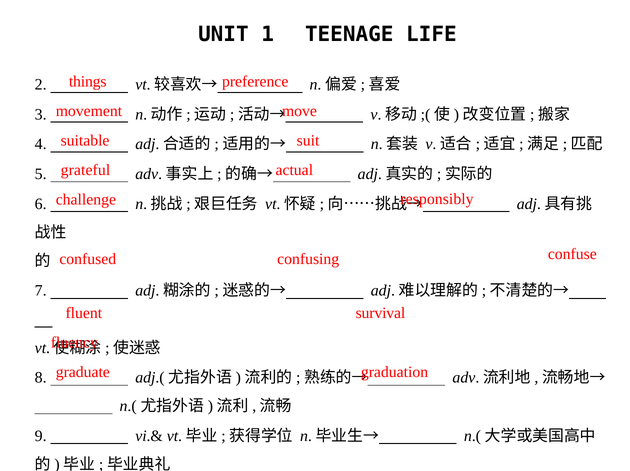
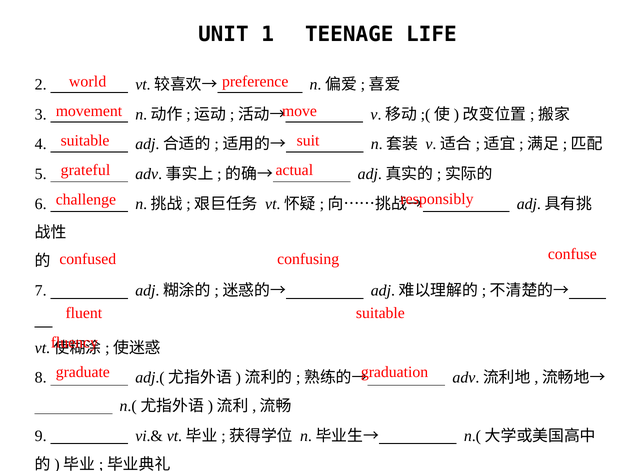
things: things -> world
fluent survival: survival -> suitable
